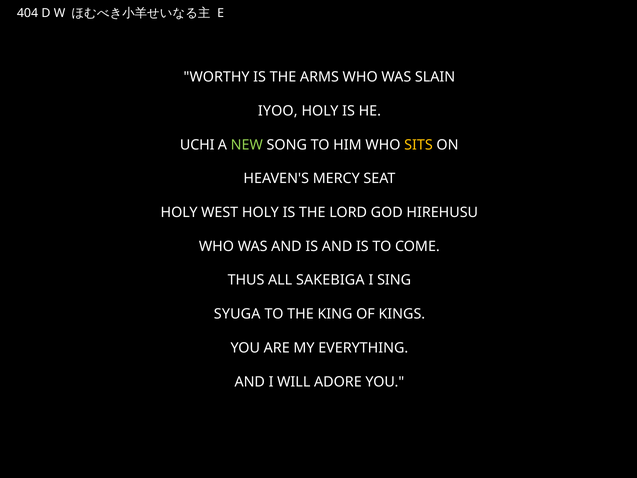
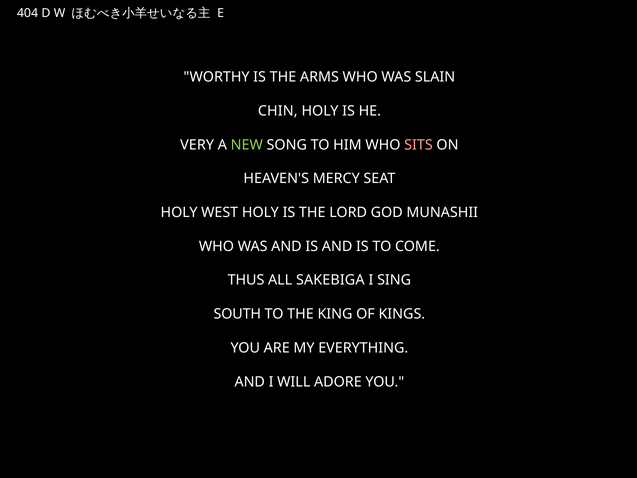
IYOO: IYOO -> CHIN
UCHI: UCHI -> VERY
SITS colour: yellow -> pink
HIREHUSU: HIREHUSU -> MUNASHII
SYUGA: SYUGA -> SOUTH
